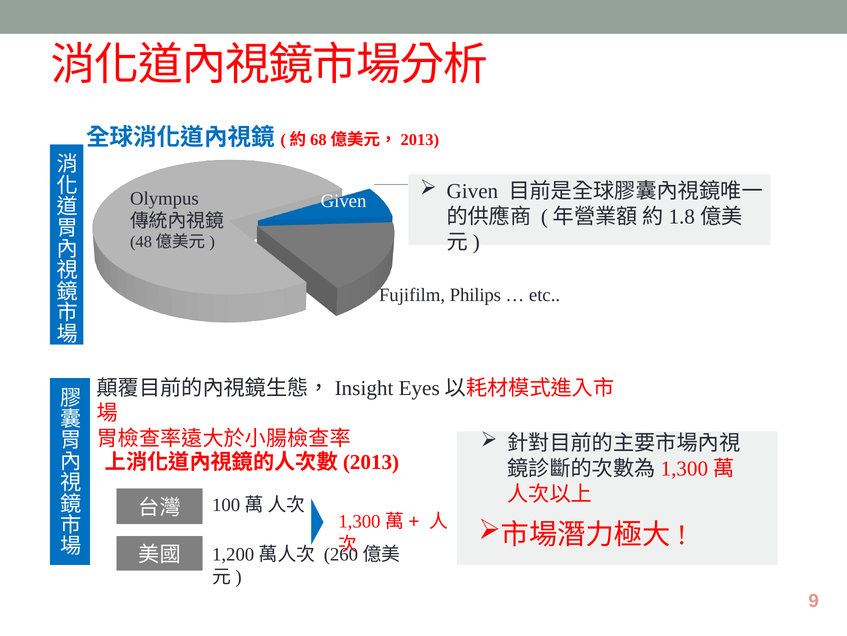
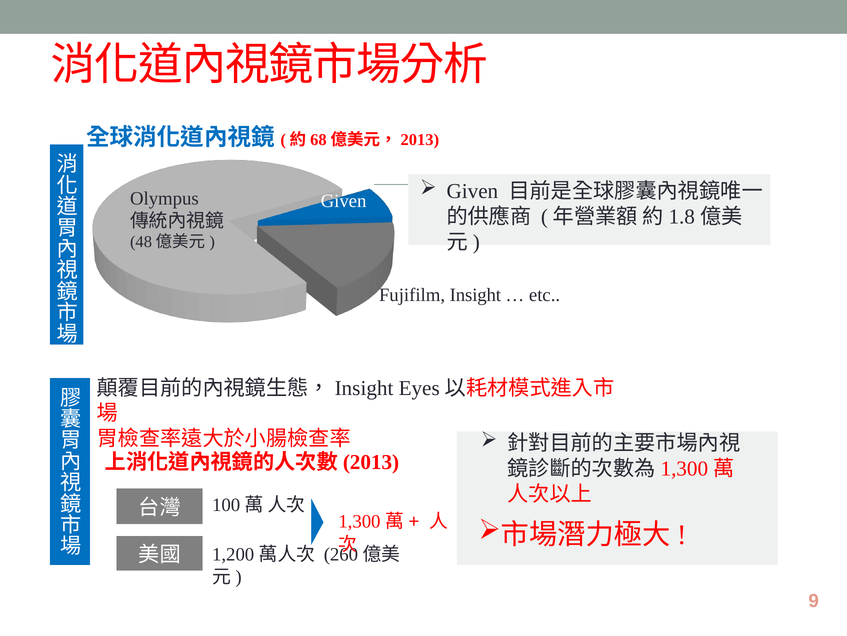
Philips: Philips -> Insight
